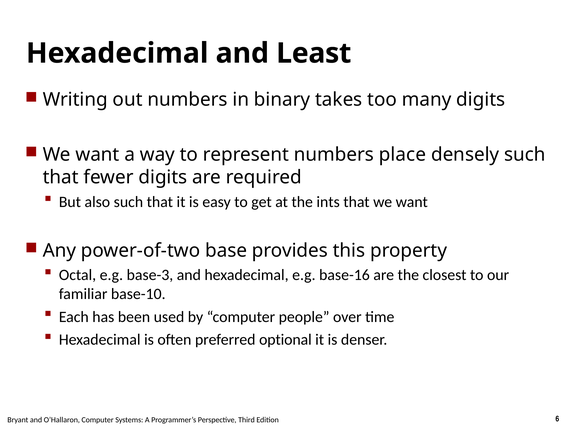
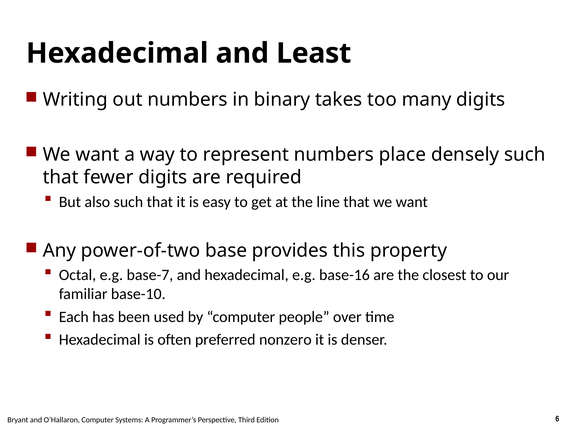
ints: ints -> line
base-3: base-3 -> base-7
optional: optional -> nonzero
